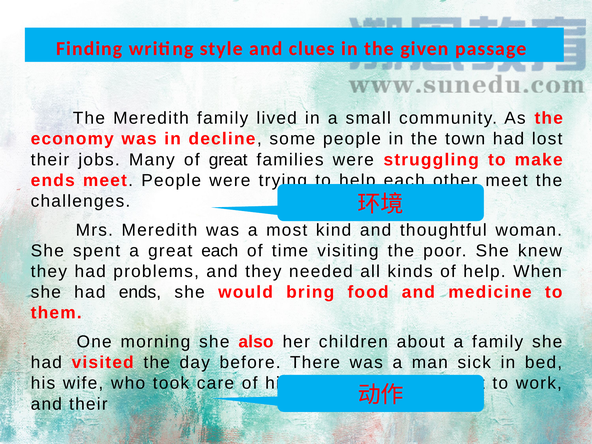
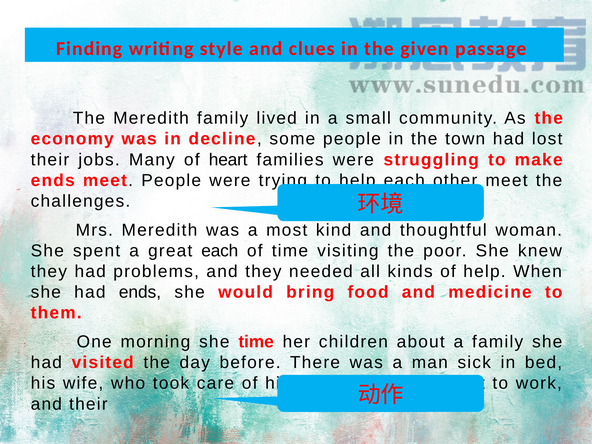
of great: great -> heart
she also: also -> time
